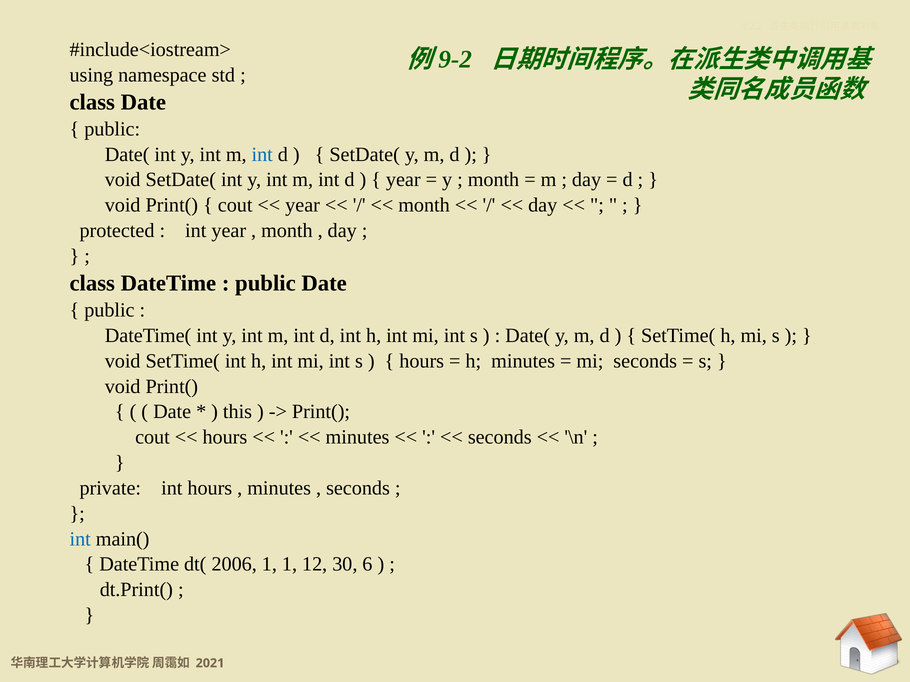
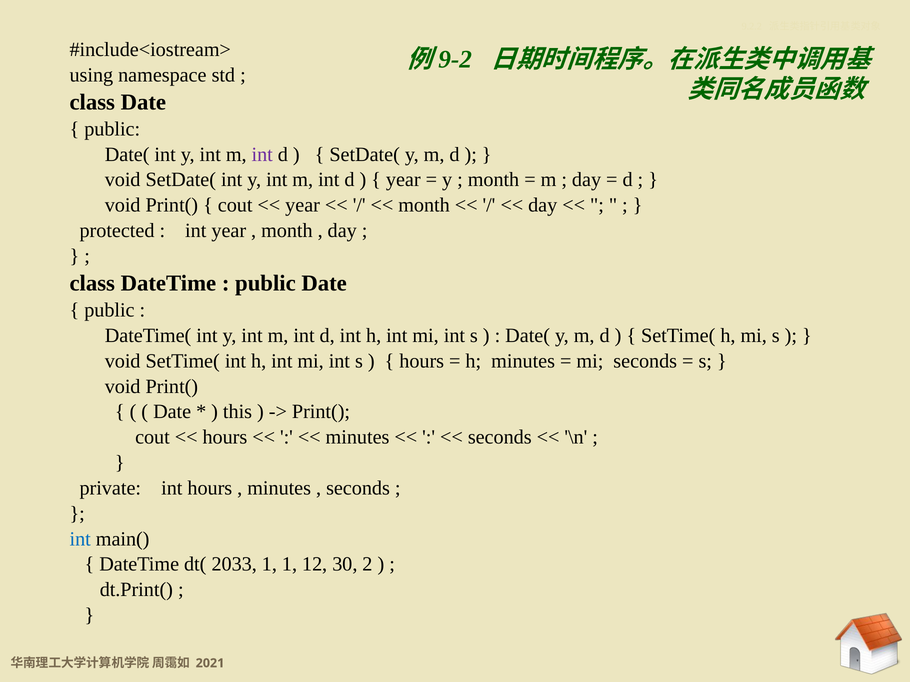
int at (262, 154) colour: blue -> purple
2006: 2006 -> 2033
6: 6 -> 2
